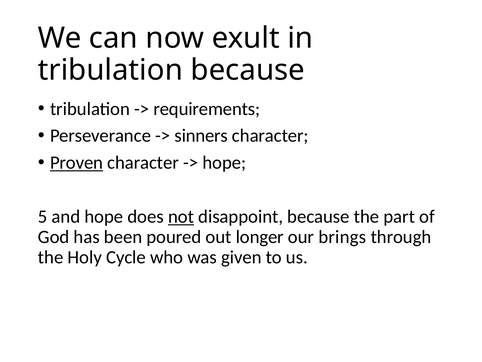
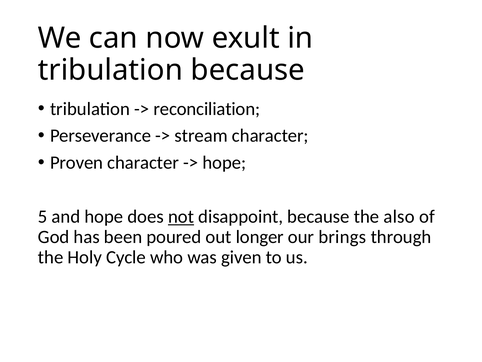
requirements: requirements -> reconciliation
sinners: sinners -> stream
Proven underline: present -> none
part: part -> also
